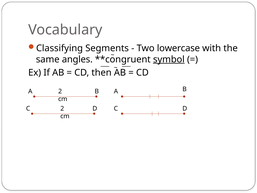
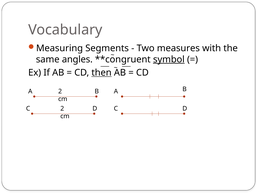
Classifying: Classifying -> Measuring
lowercase: lowercase -> measures
then underline: none -> present
